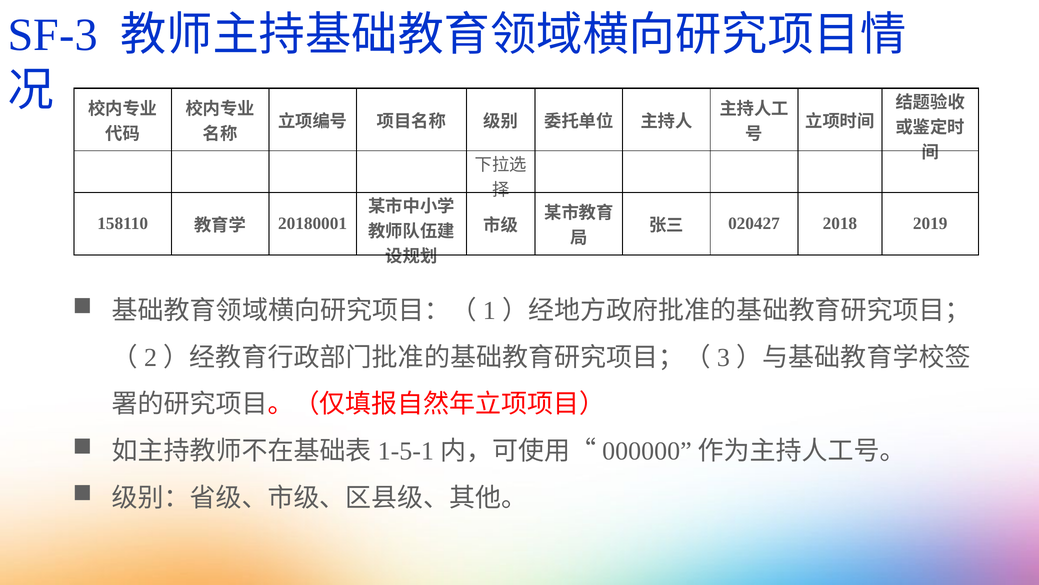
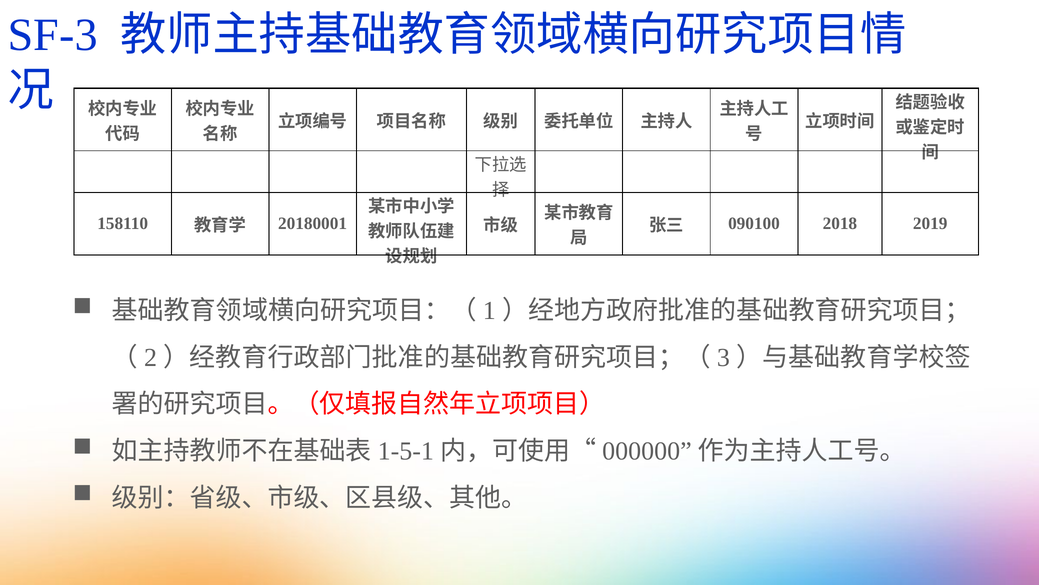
020427: 020427 -> 090100
